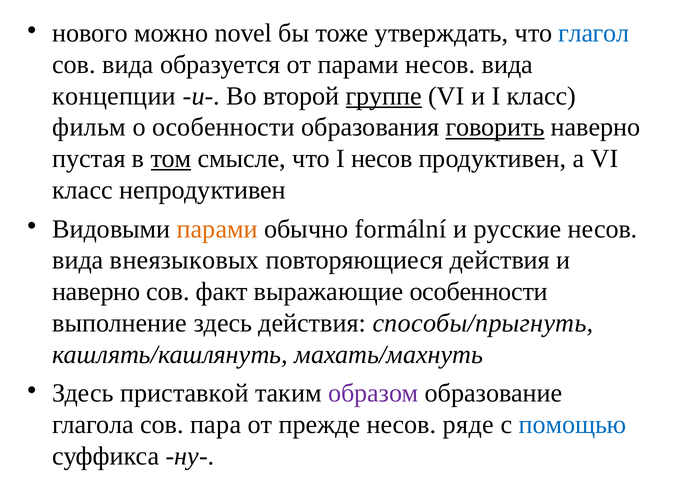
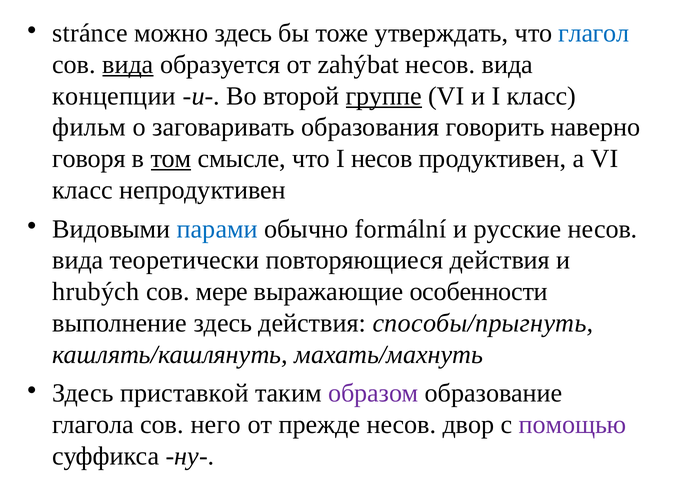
нового: нового -> stránce
можно novel: novel -> здесь
вида at (128, 65) underline: none -> present
от парами: парами -> zahýbat
о особенности: особенности -> заговаривать
говорить underline: present -> none
пустая: пустая -> говоря
парами at (217, 229) colour: orange -> blue
внеязыковых: внеязыковых -> теоретически
наверно at (96, 292): наверно -> hrubých
факт: факт -> мере
пара: пара -> него
ряде: ряде -> двор
помощью colour: blue -> purple
